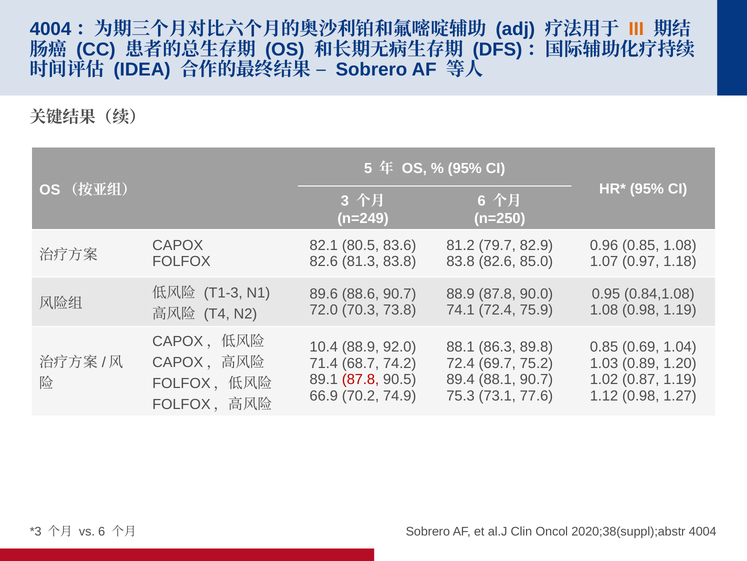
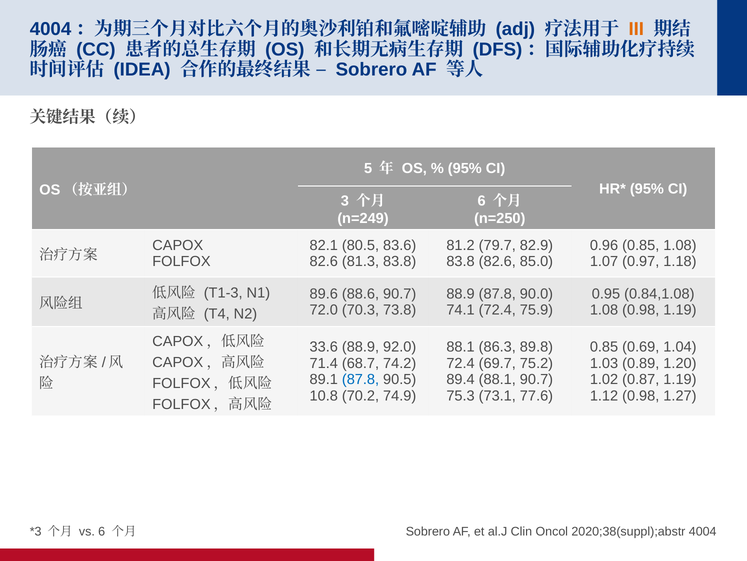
10.4: 10.4 -> 33.6
87.8 at (360, 379) colour: red -> blue
66.9: 66.9 -> 10.8
